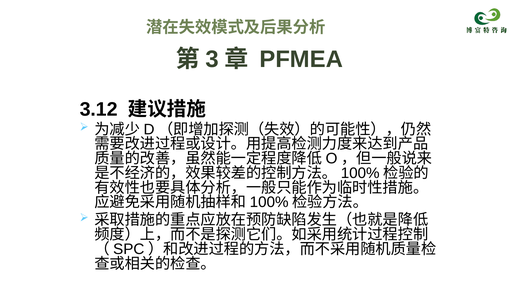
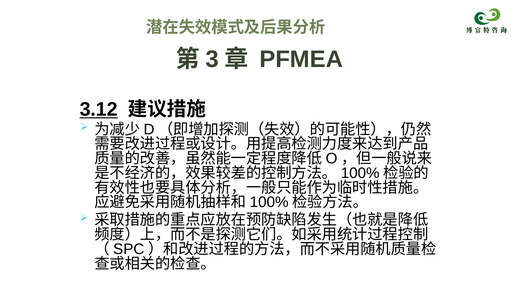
3.12 underline: none -> present
